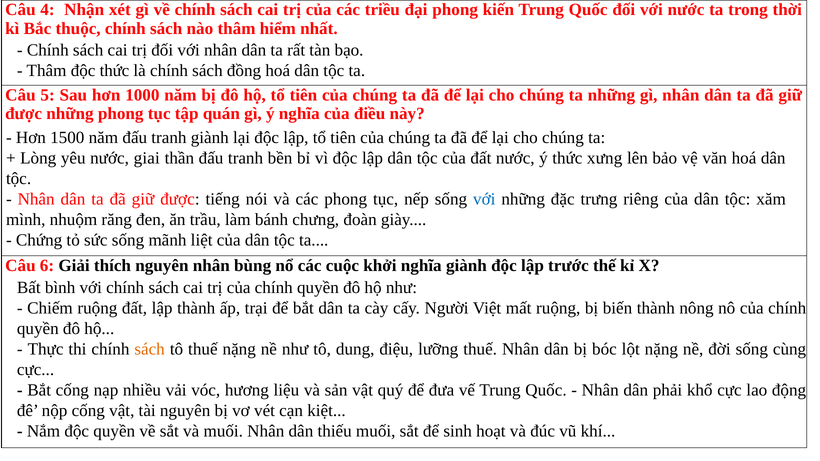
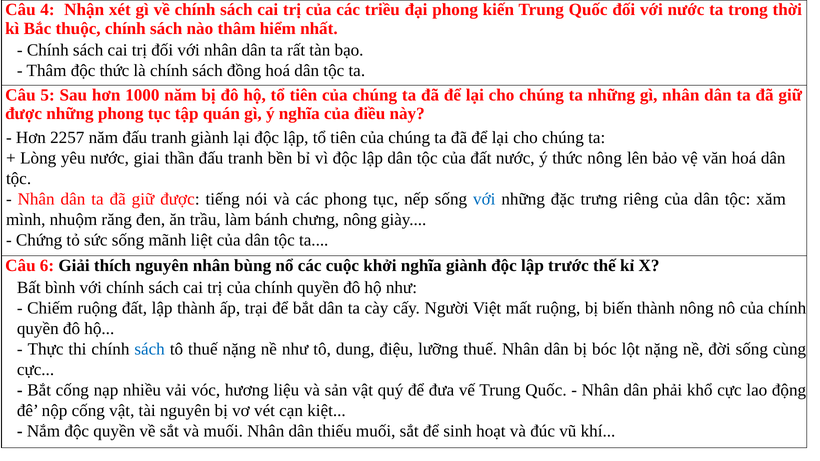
1500: 1500 -> 2257
thức xưng: xưng -> nông
chưng đoàn: đoàn -> nông
sách at (150, 349) colour: orange -> blue
